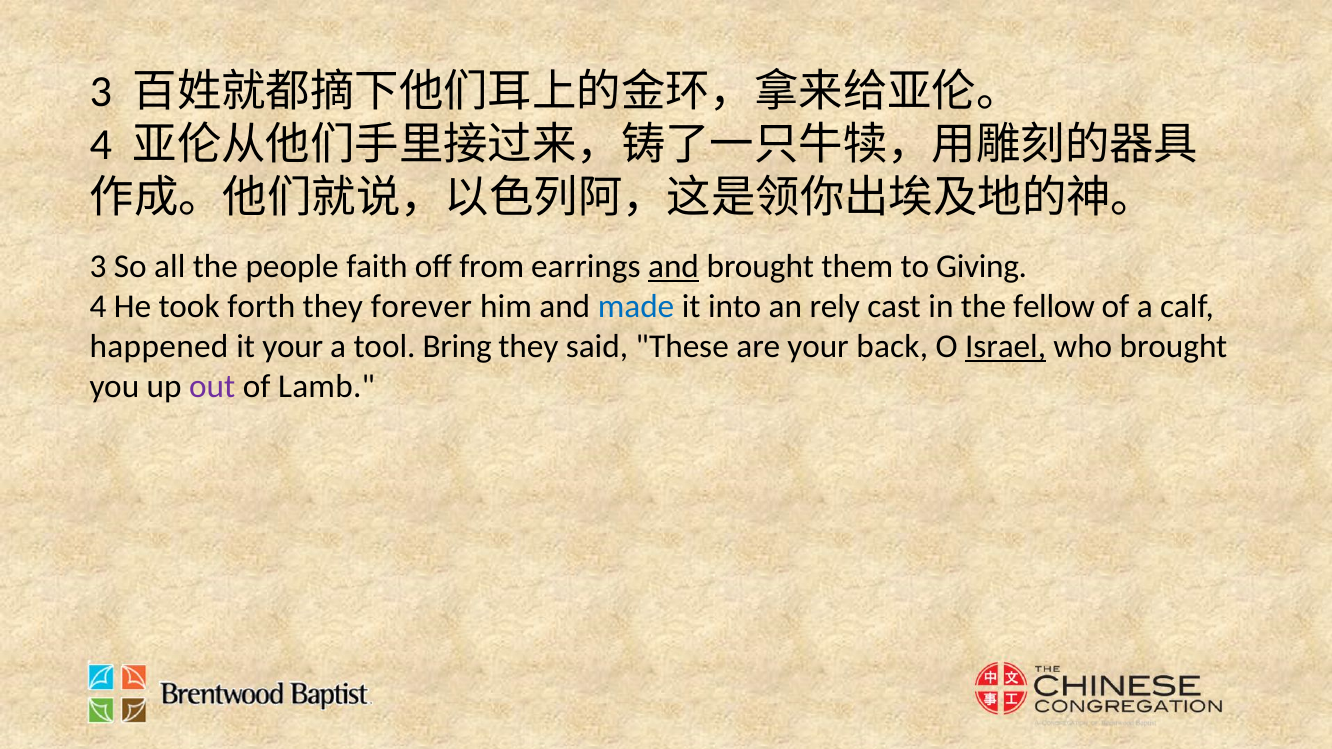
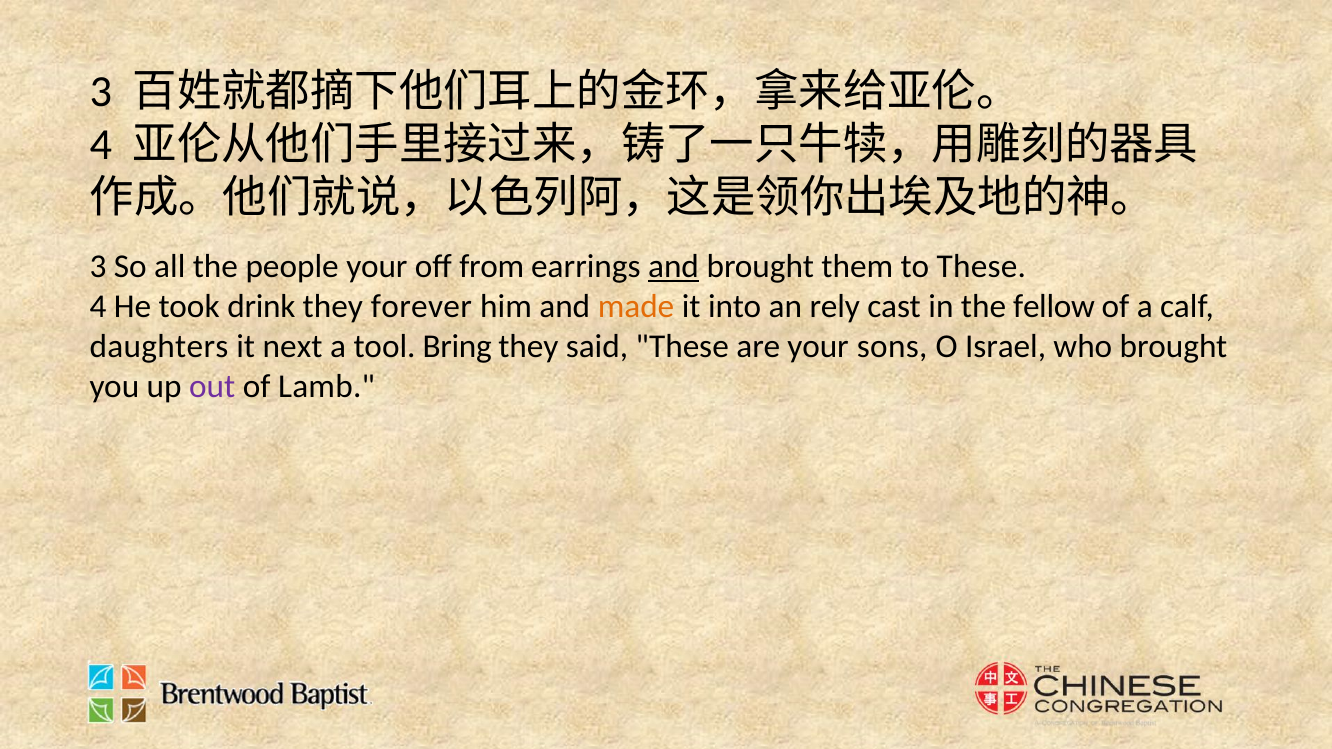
people faith: faith -> your
to Giving: Giving -> These
forth: forth -> drink
made colour: blue -> orange
happened: happened -> daughters
it your: your -> next
back: back -> sons
Israel underline: present -> none
